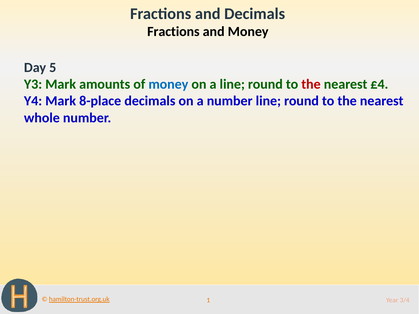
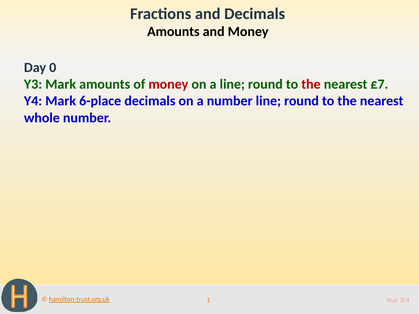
Fractions at (173, 32): Fractions -> Amounts
5: 5 -> 0
money at (168, 84) colour: blue -> red
£4: £4 -> £7
8-place: 8-place -> 6-place
